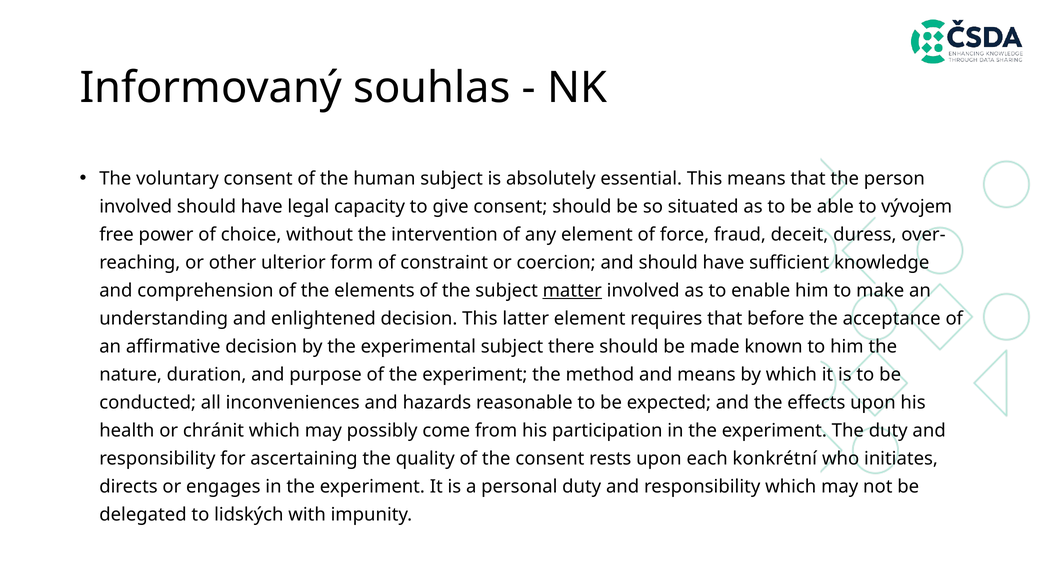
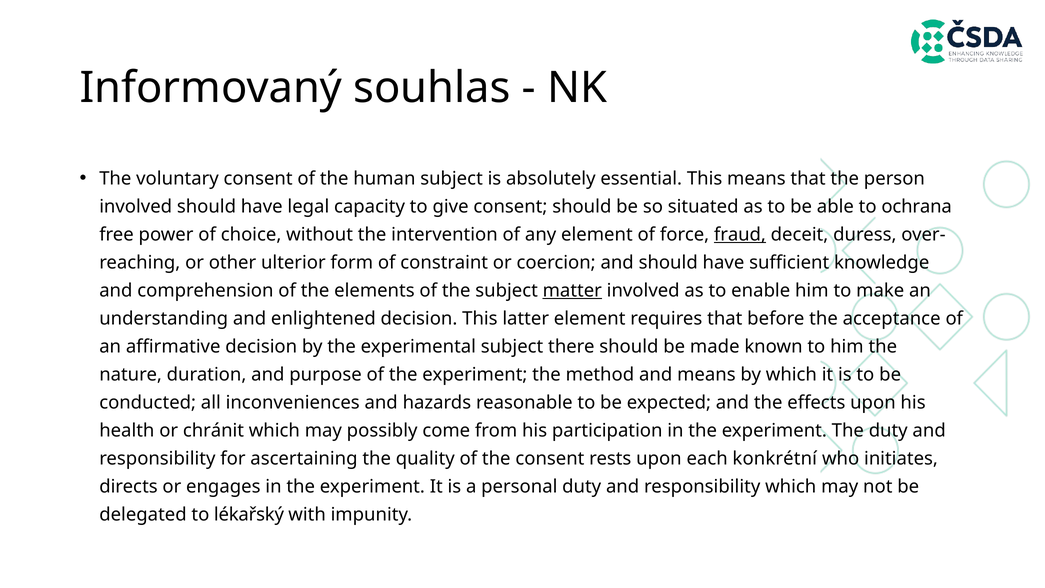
vývojem: vývojem -> ochrana
fraud underline: none -> present
lidských: lidských -> lékařský
